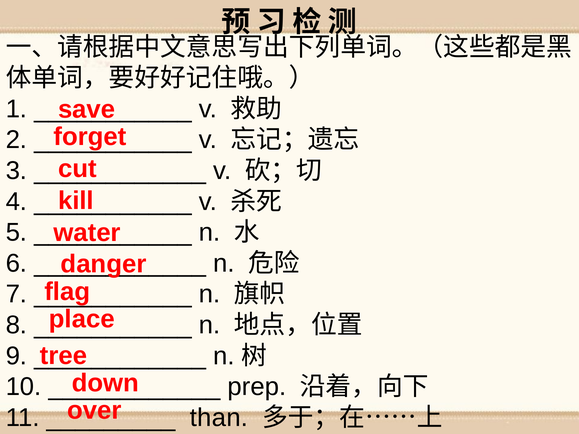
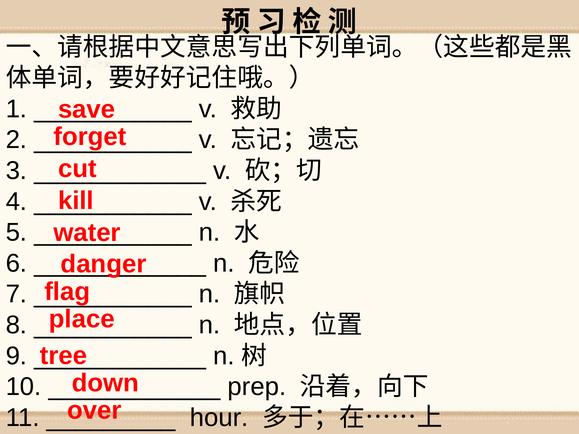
than: than -> hour
